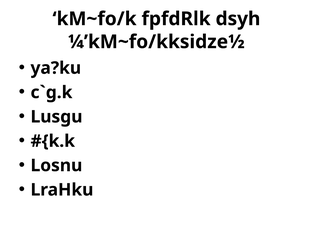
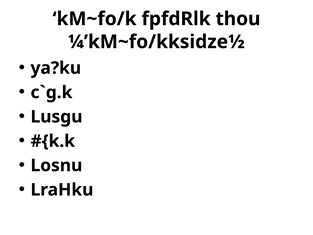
dsyh: dsyh -> thou
